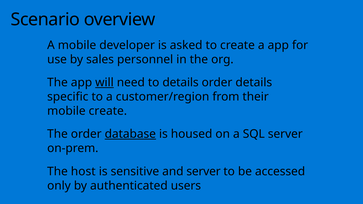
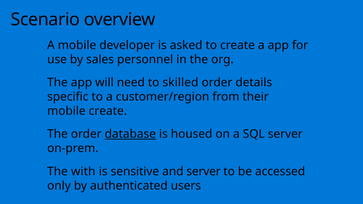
will underline: present -> none
to details: details -> skilled
host: host -> with
